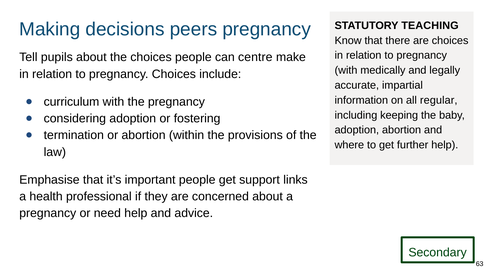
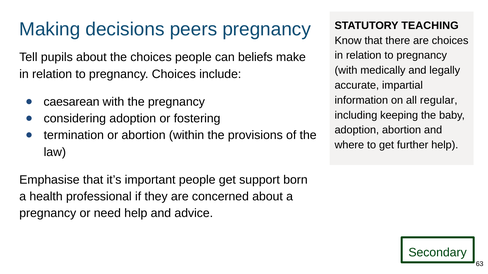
centre: centre -> beliefs
curriculum: curriculum -> caesarean
links: links -> born
